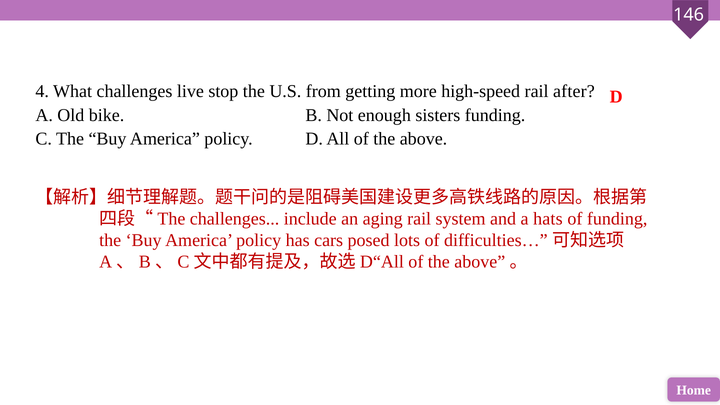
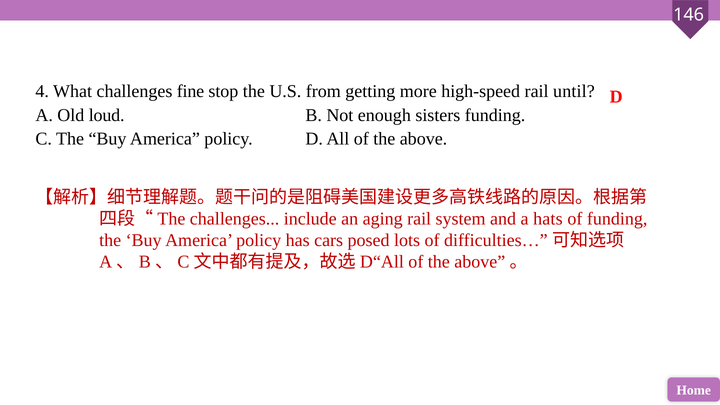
live: live -> fine
after: after -> until
bike: bike -> loud
